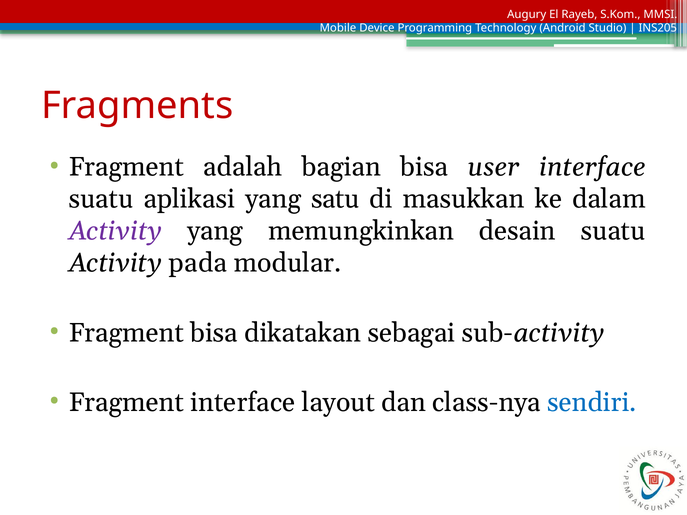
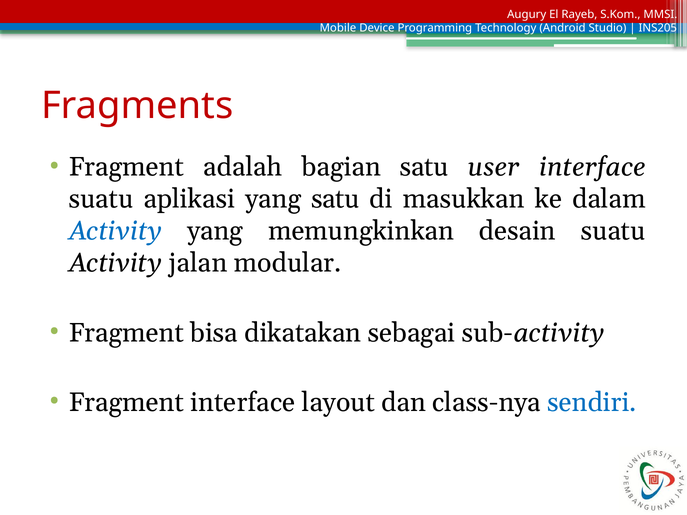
bagian bisa: bisa -> satu
Activity at (115, 231) colour: purple -> blue
pada: pada -> jalan
